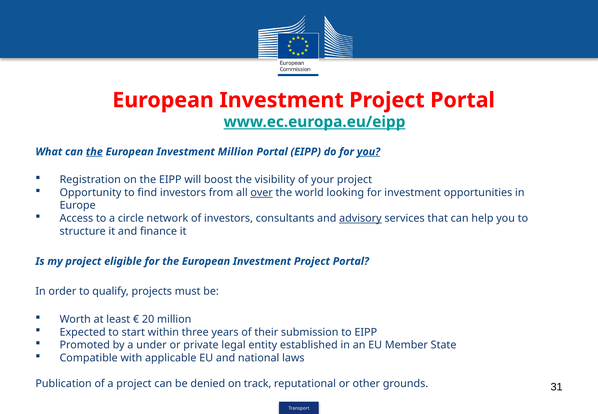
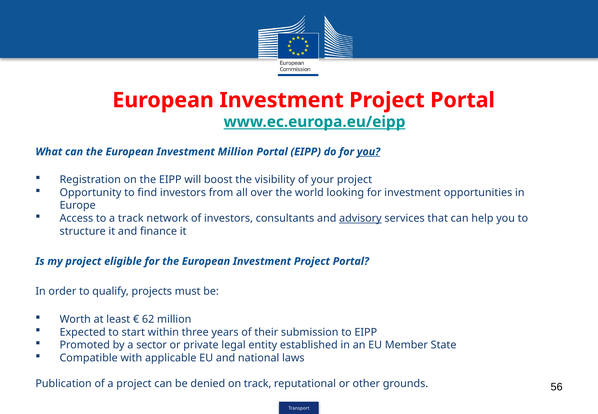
the at (94, 152) underline: present -> none
over underline: present -> none
a circle: circle -> track
20: 20 -> 62
under: under -> sector
31: 31 -> 56
